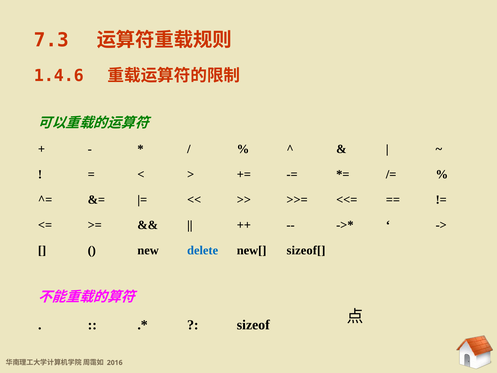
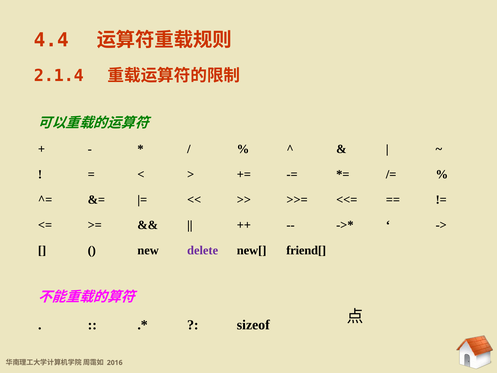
7.3: 7.3 -> 4.4
1.4.6: 1.4.6 -> 2.1.4
delete colour: blue -> purple
sizeof[: sizeof[ -> friend[
